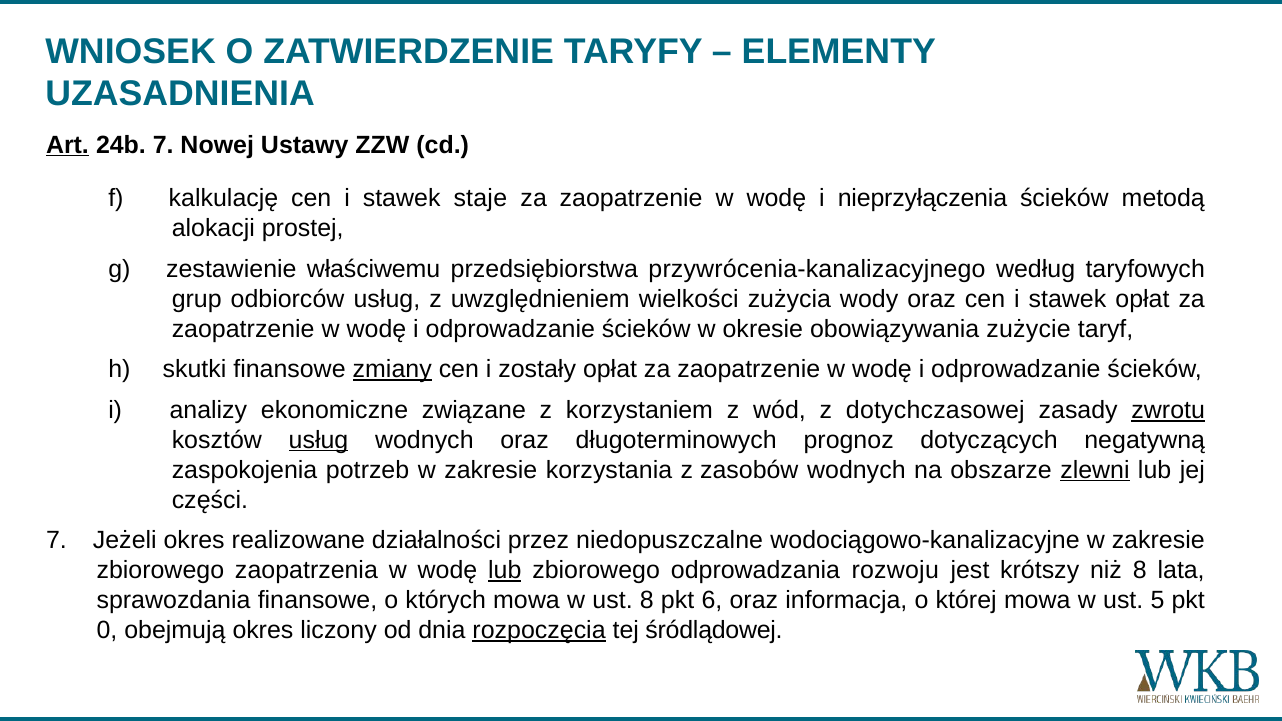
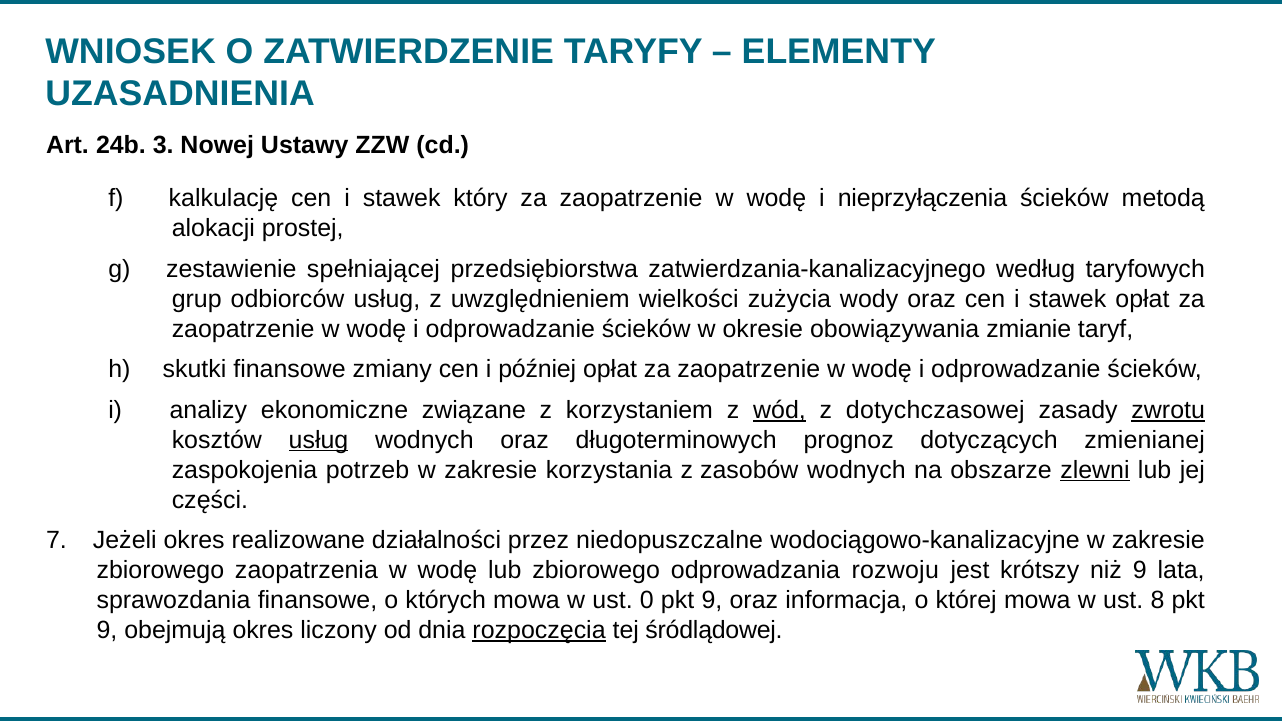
Art underline: present -> none
24b 7: 7 -> 3
staje: staje -> który
właściwemu: właściwemu -> spełniającej
przywrócenia-kanalizacyjnego: przywrócenia-kanalizacyjnego -> zatwierdzania-kanalizacyjnego
zużycie: zużycie -> zmianie
zmiany underline: present -> none
zostały: zostały -> później
wód underline: none -> present
negatywną: negatywną -> zmienianej
lub at (505, 571) underline: present -> none
niż 8: 8 -> 9
ust 8: 8 -> 0
6 at (712, 600): 6 -> 9
5: 5 -> 8
0 at (107, 630): 0 -> 9
